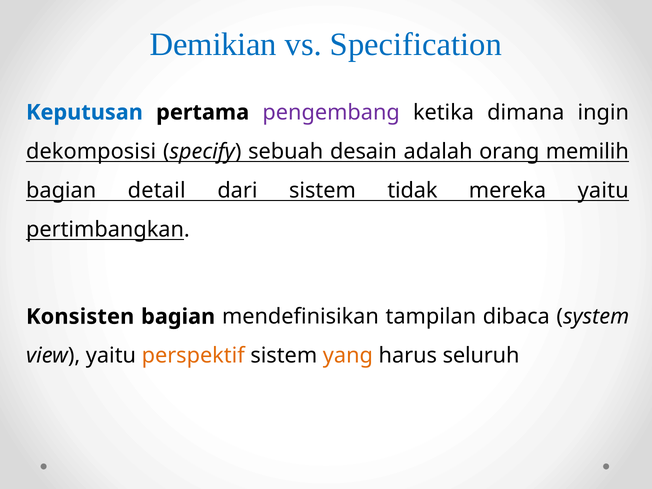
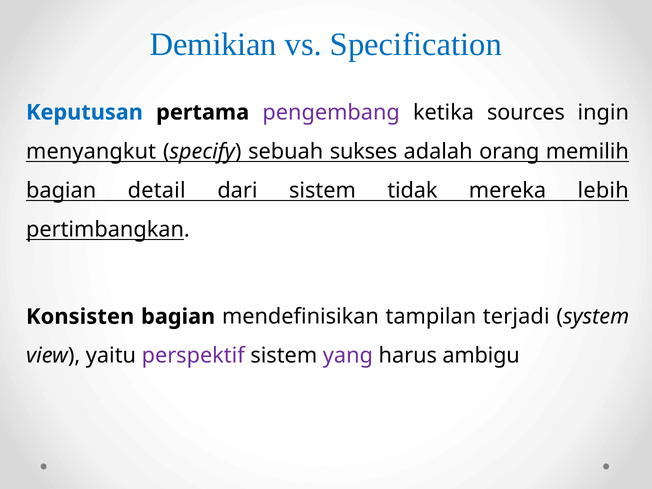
dimana: dimana -> sources
dekomposisi: dekomposisi -> menyangkut
desain: desain -> sukses
mereka yaitu: yaitu -> lebih
dibaca: dibaca -> terjadi
perspektif colour: orange -> purple
yang colour: orange -> purple
seluruh: seluruh -> ambigu
